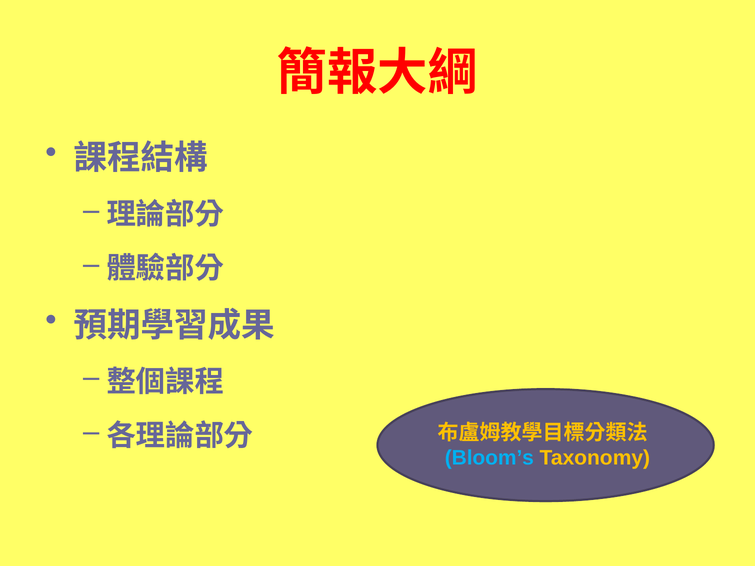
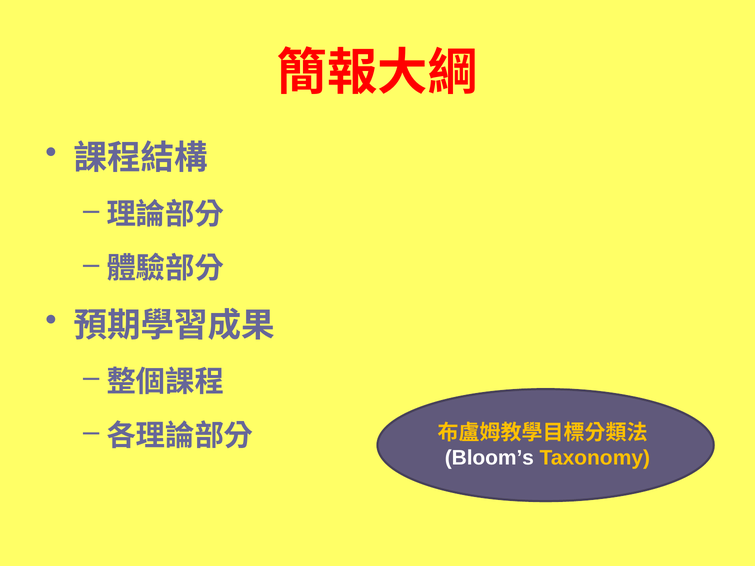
Bloom’s colour: light blue -> white
